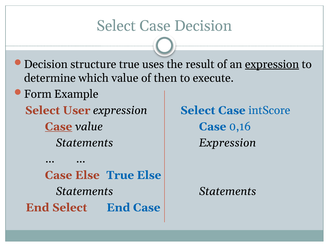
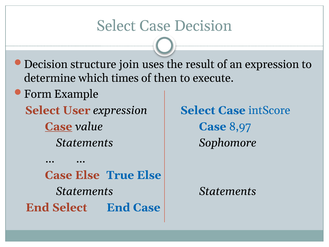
structure true: true -> join
expression at (272, 64) underline: present -> none
which value: value -> times
0,16: 0,16 -> 8,97
Statements Expression: Expression -> Sophomore
